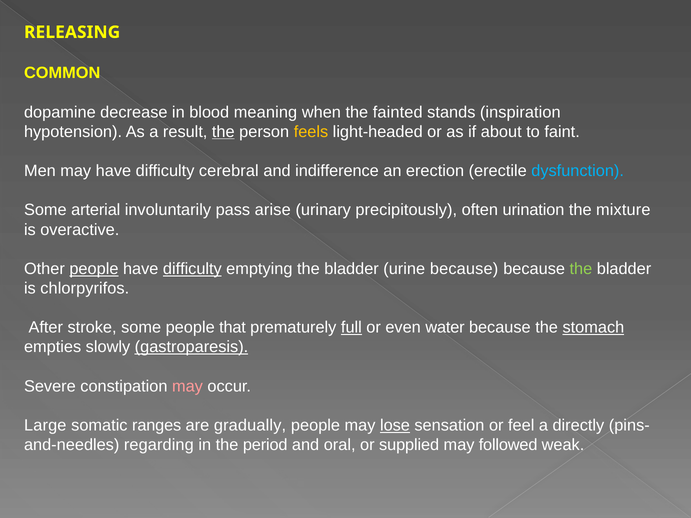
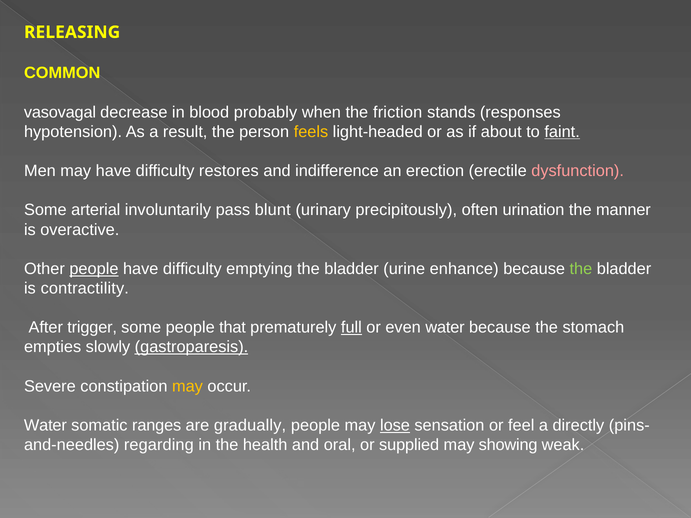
dopamine: dopamine -> vasovagal
meaning: meaning -> probably
fainted: fainted -> friction
inspiration: inspiration -> responses
the at (223, 132) underline: present -> none
faint underline: none -> present
cerebral: cerebral -> restores
dysfunction colour: light blue -> pink
arise: arise -> blunt
mixture: mixture -> manner
difficulty at (192, 269) underline: present -> none
urine because: because -> enhance
chlorpyrifos: chlorpyrifos -> contractility
stroke: stroke -> trigger
stomach underline: present -> none
may at (187, 386) colour: pink -> yellow
Large at (45, 426): Large -> Water
period: period -> health
followed: followed -> showing
